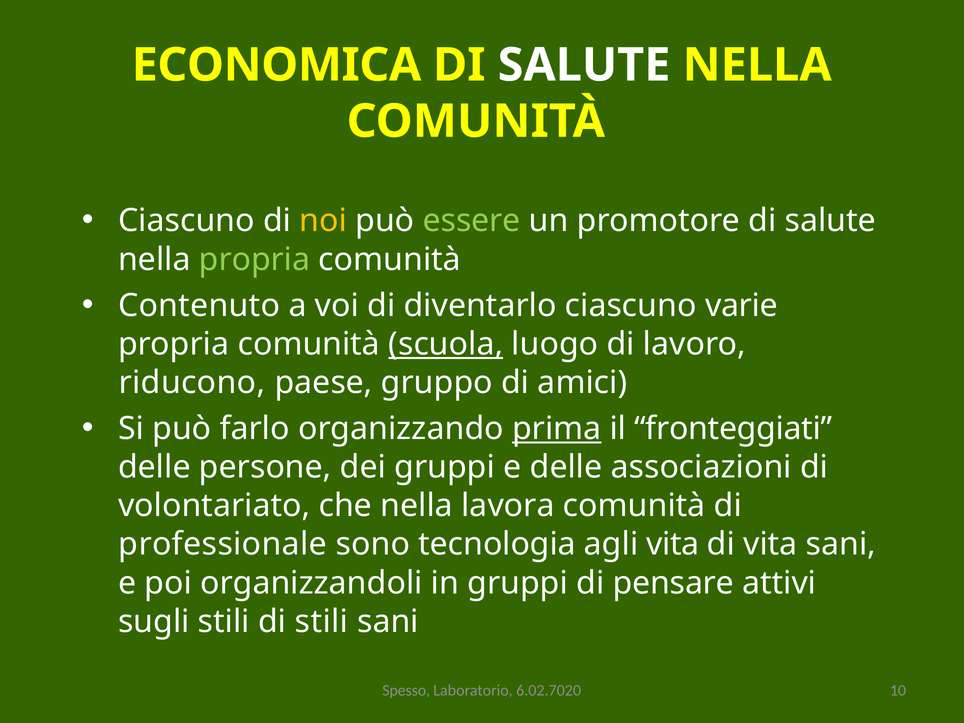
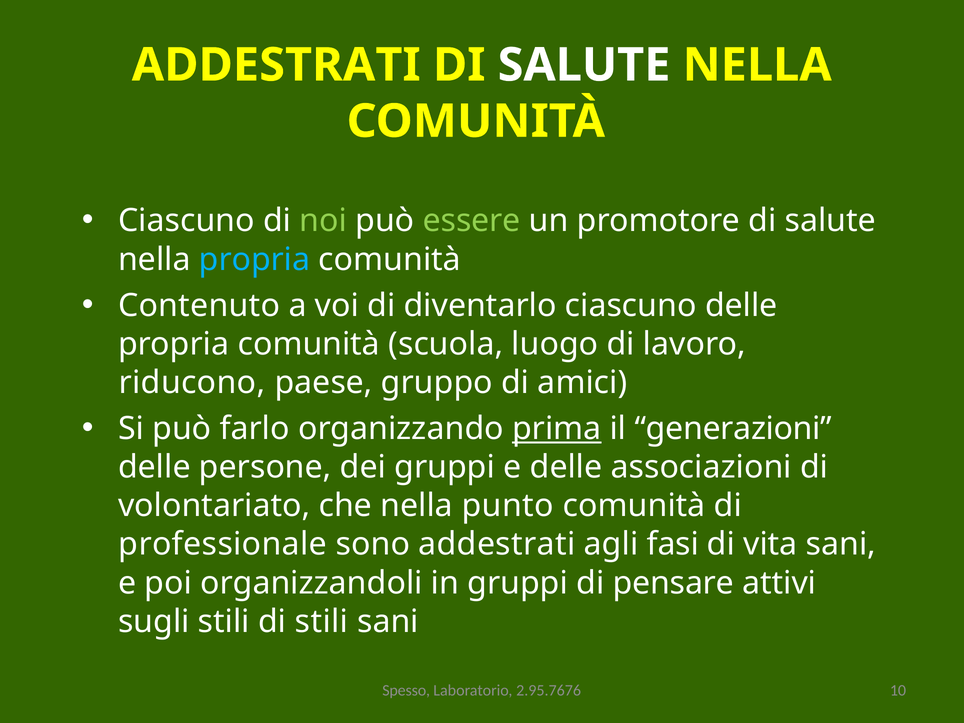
ECONOMICA at (276, 65): ECONOMICA -> ADDESTRATI
noi colour: yellow -> light green
propria at (255, 259) colour: light green -> light blue
ciascuno varie: varie -> delle
scuola underline: present -> none
fronteggiati: fronteggiati -> generazioni
lavora: lavora -> punto
sono tecnologia: tecnologia -> addestrati
agli vita: vita -> fasi
6.02.7020: 6.02.7020 -> 2.95.7676
